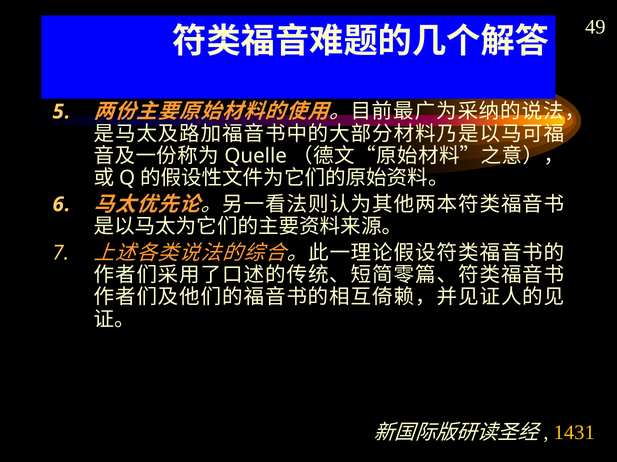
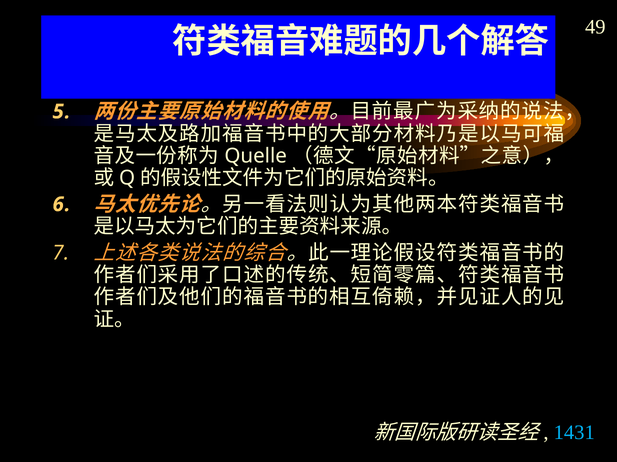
1431 colour: yellow -> light blue
